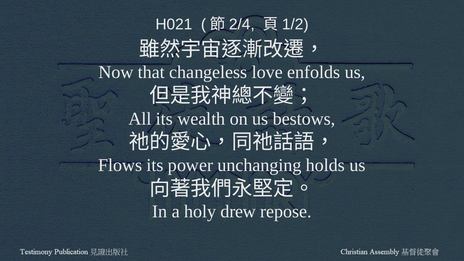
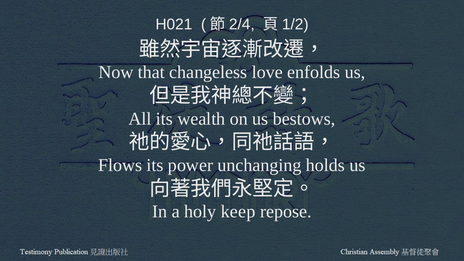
drew: drew -> keep
